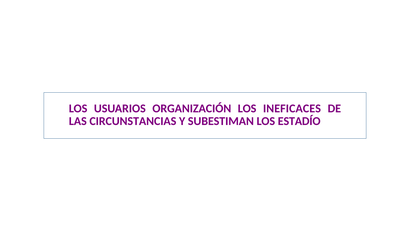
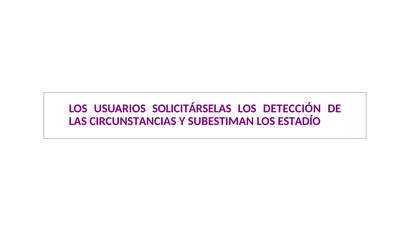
ORGANIZACIÓN: ORGANIZACIÓN -> SOLICITÁRSELAS
INEFICACES: INEFICACES -> DETECCIÓN
